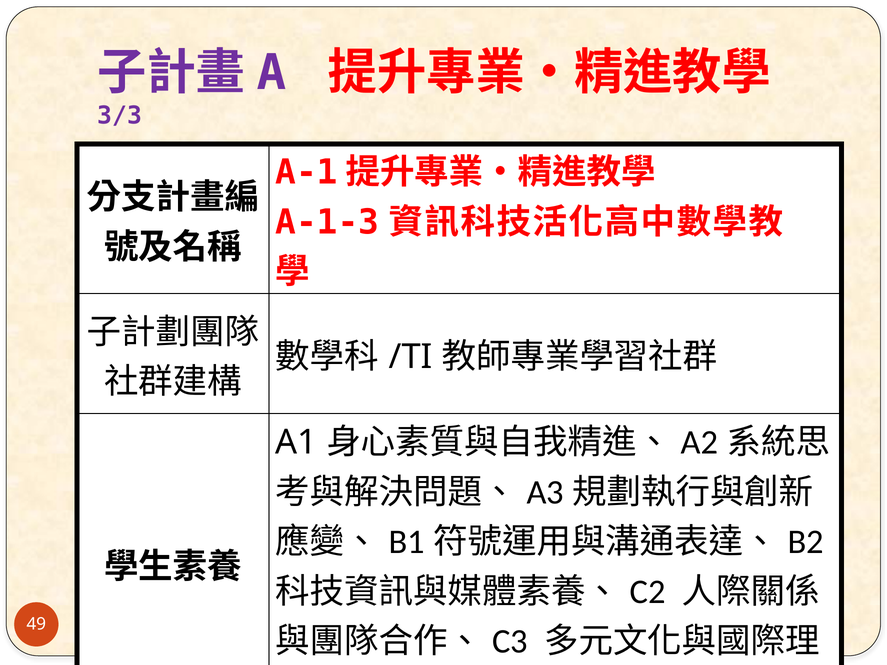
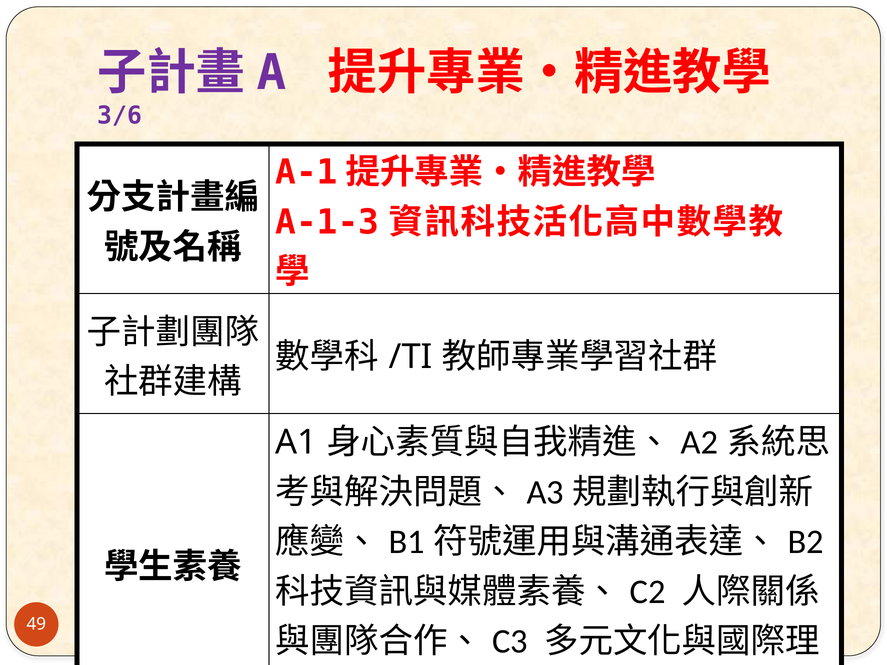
3/3: 3/3 -> 3/6
